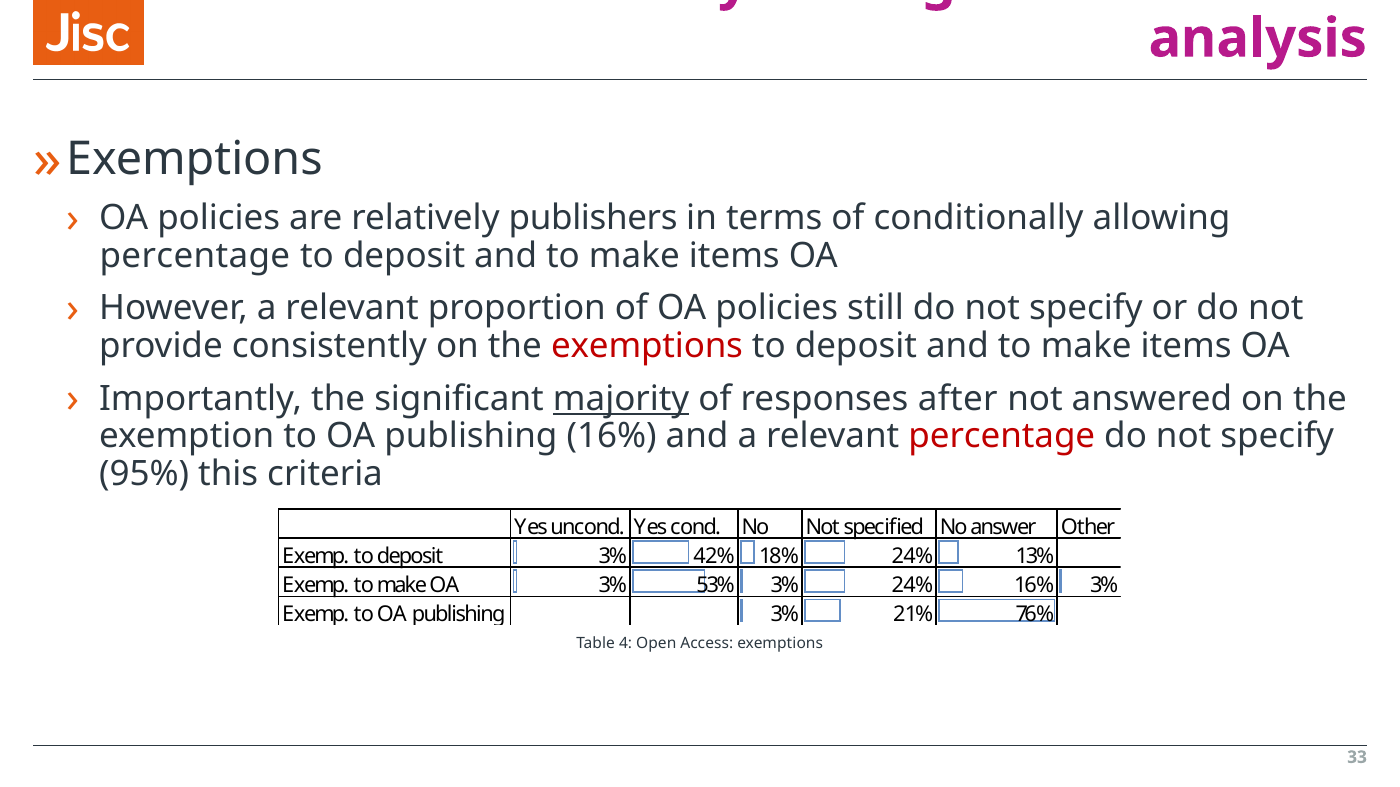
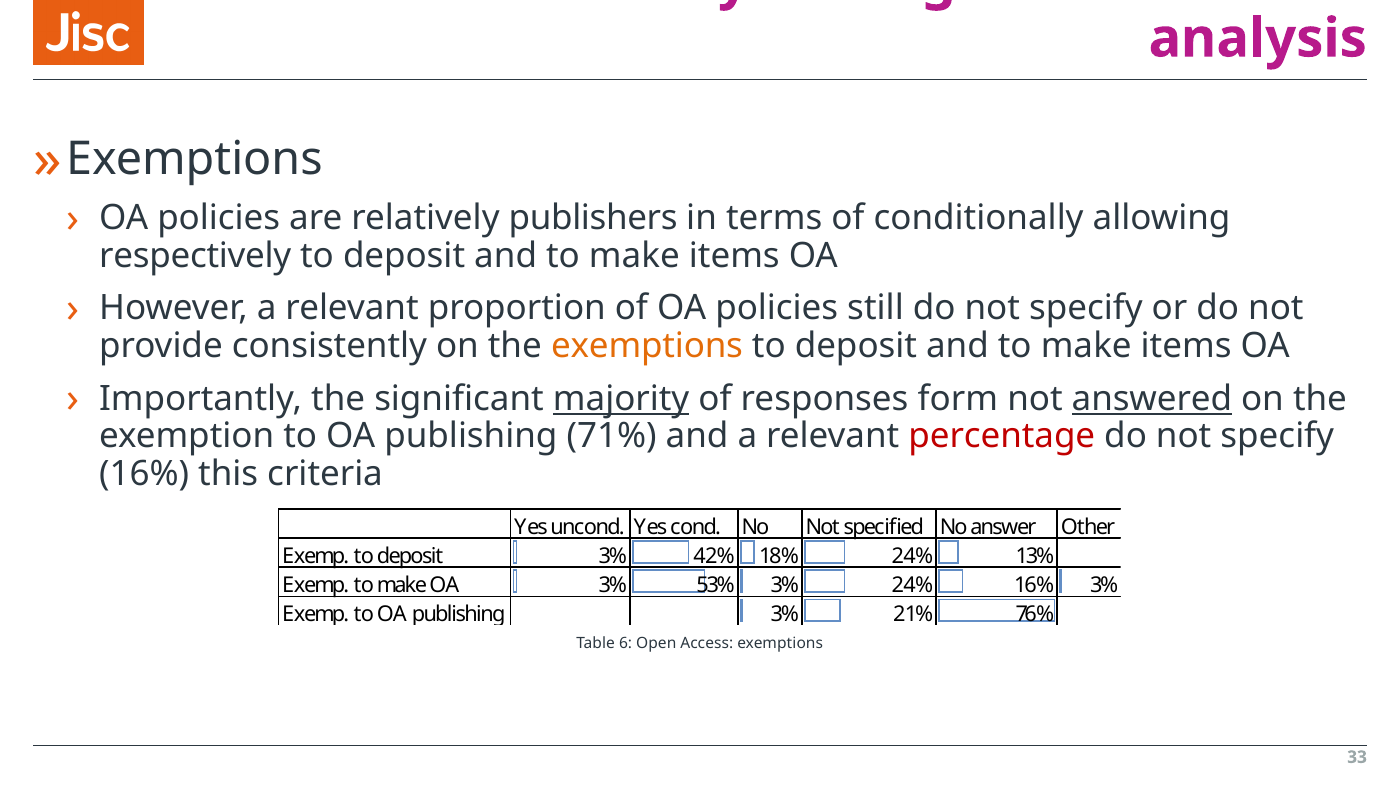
percentage at (195, 256): percentage -> respectively
exemptions at (647, 346) colour: red -> orange
after: after -> form
answered underline: none -> present
publishing 16%: 16% -> 71%
95% at (144, 474): 95% -> 16%
4: 4 -> 6
